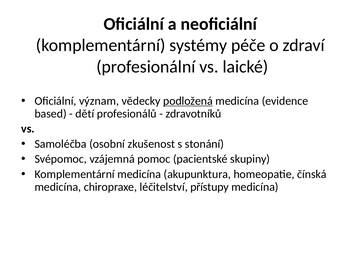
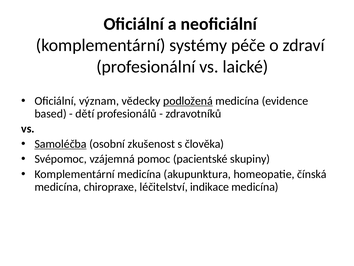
Samoléčba underline: none -> present
stonání: stonání -> člověka
přístupy: přístupy -> indikace
